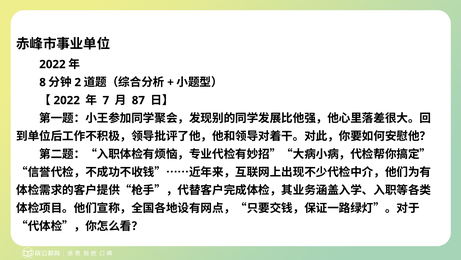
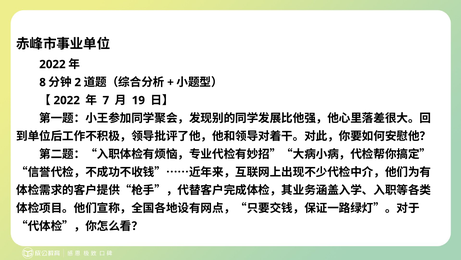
87: 87 -> 19
